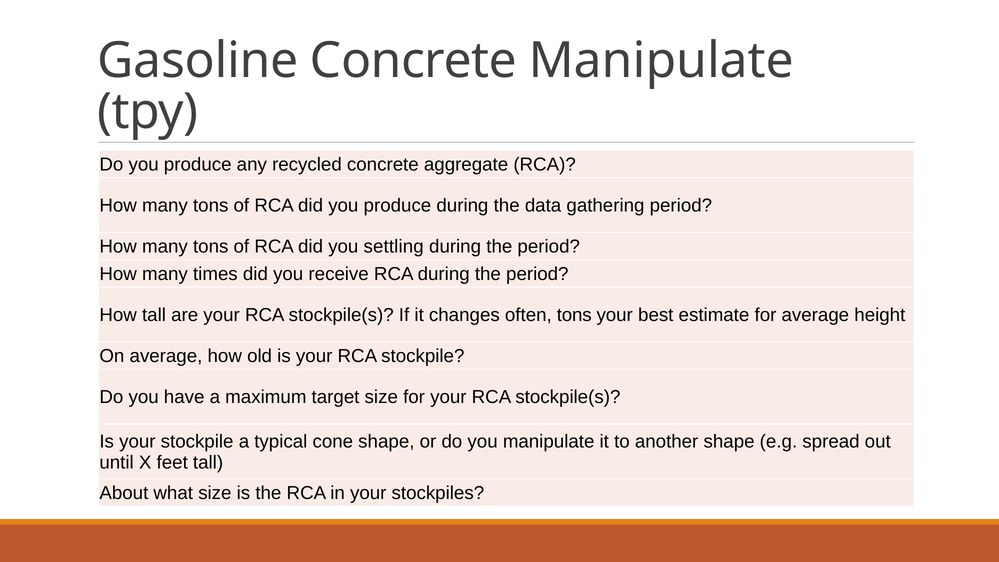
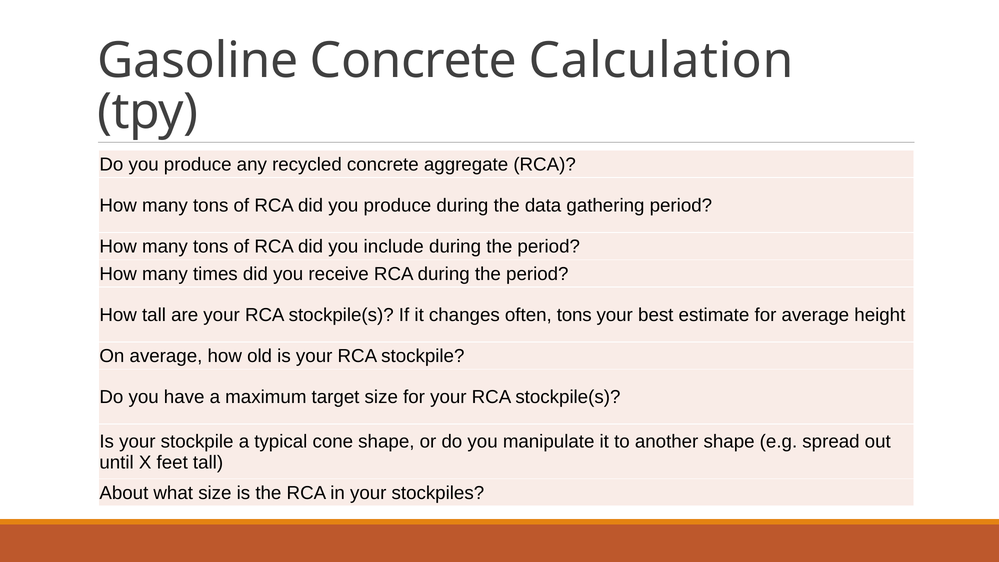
Concrete Manipulate: Manipulate -> Calculation
settling: settling -> include
